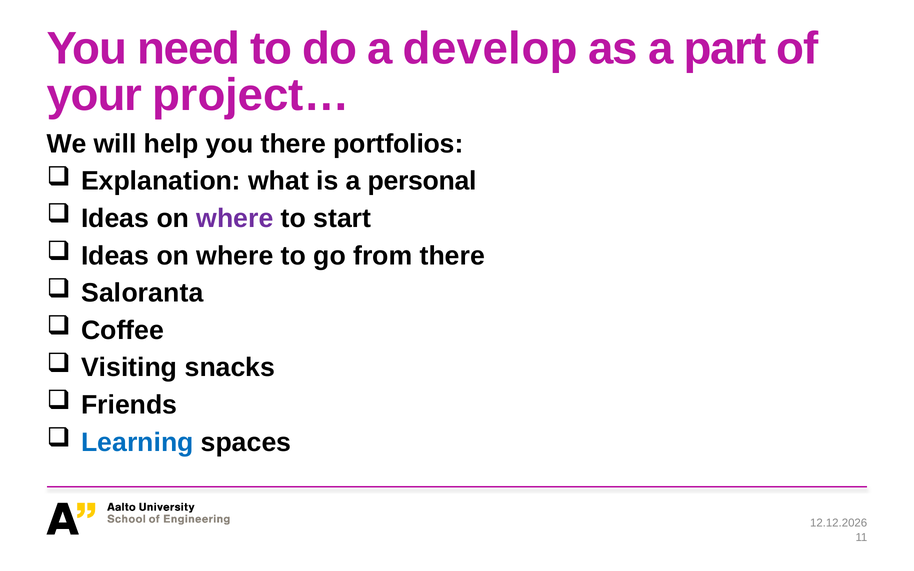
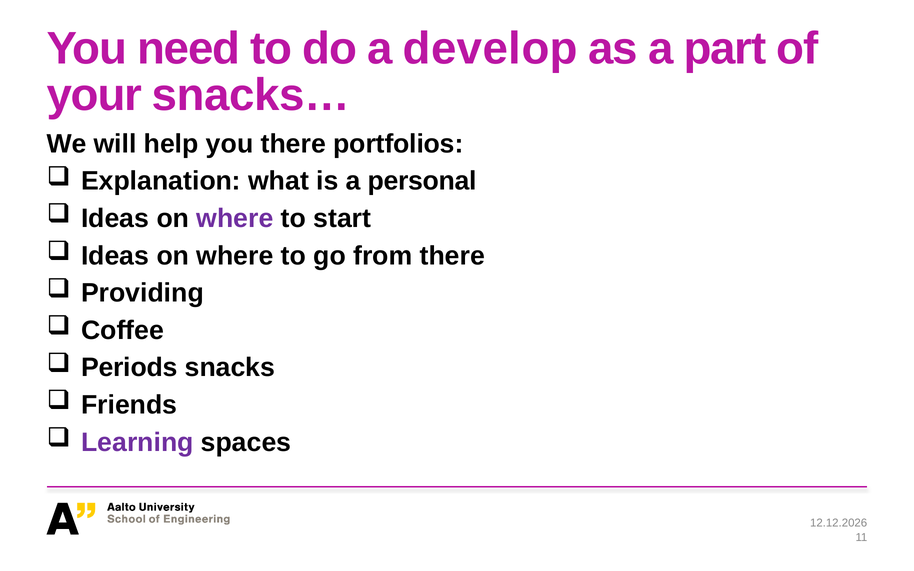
project…: project… -> snacks…
Saloranta: Saloranta -> Providing
Visiting: Visiting -> Periods
Learning colour: blue -> purple
